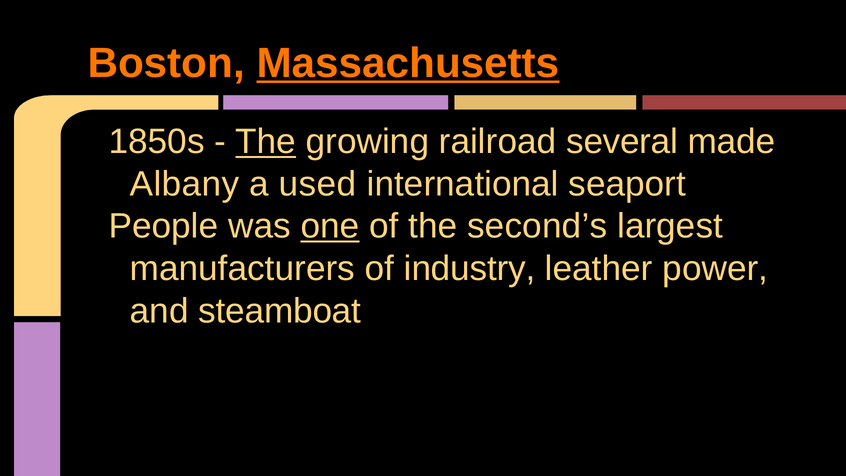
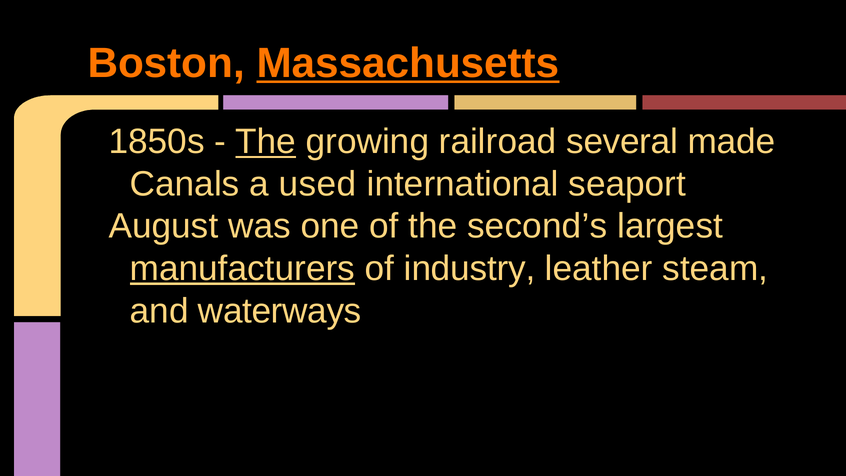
Albany: Albany -> Canals
People: People -> August
one underline: present -> none
manufacturers underline: none -> present
power: power -> steam
steamboat: steamboat -> waterways
